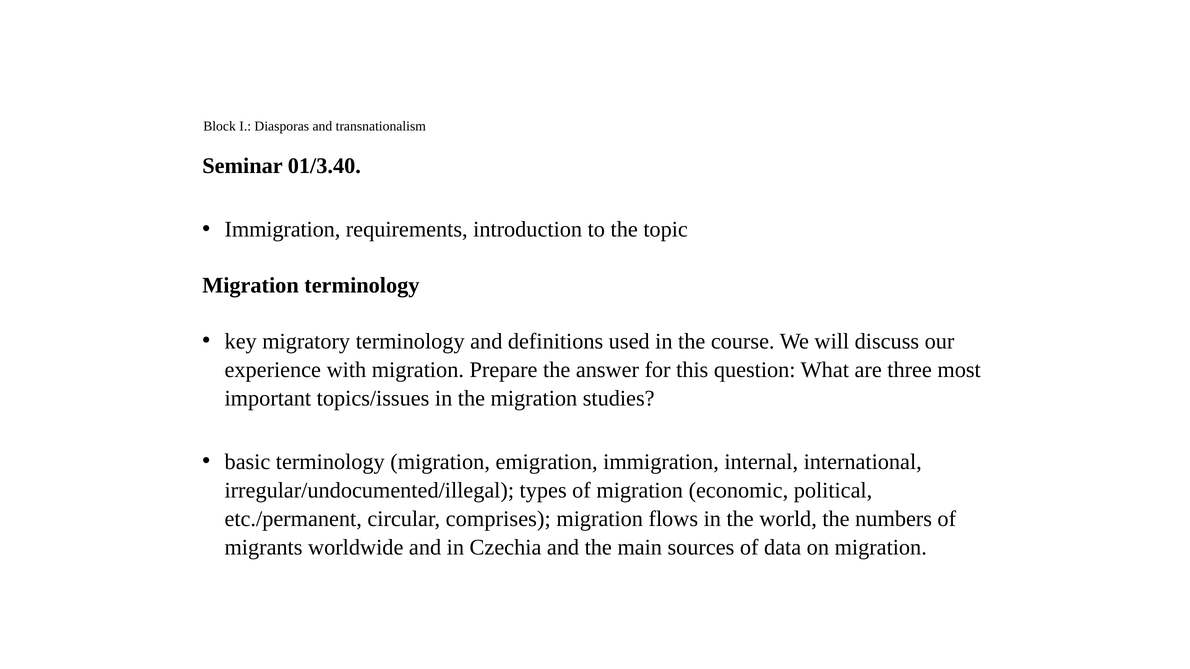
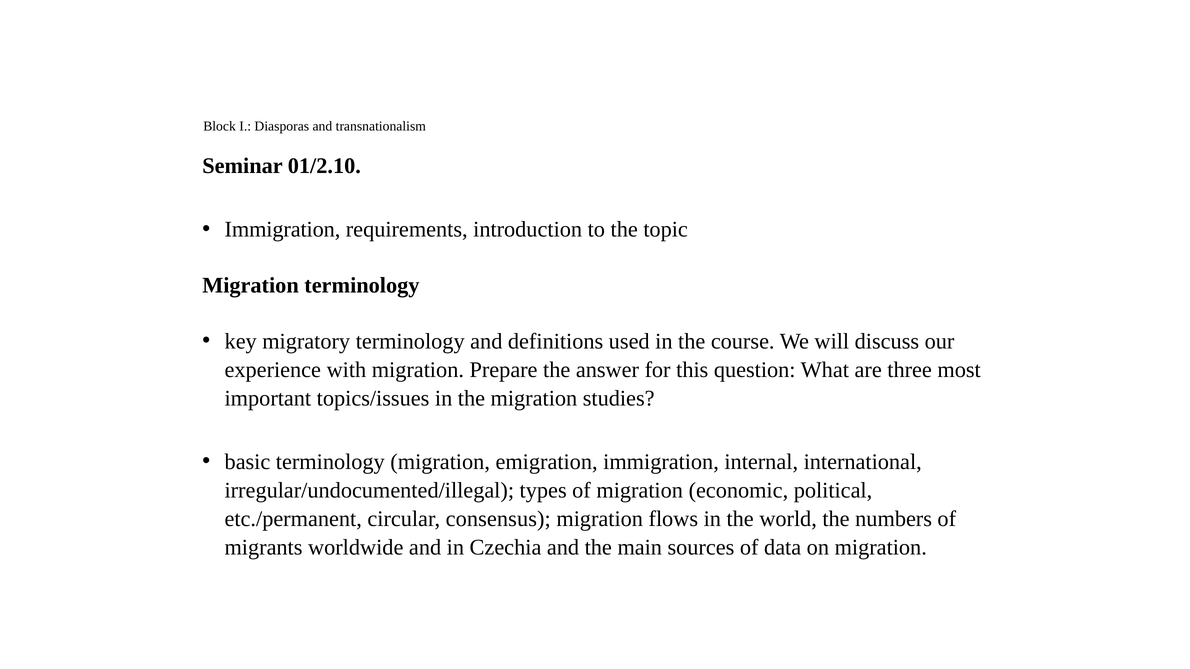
01/3.40: 01/3.40 -> 01/2.10
comprises: comprises -> consensus
